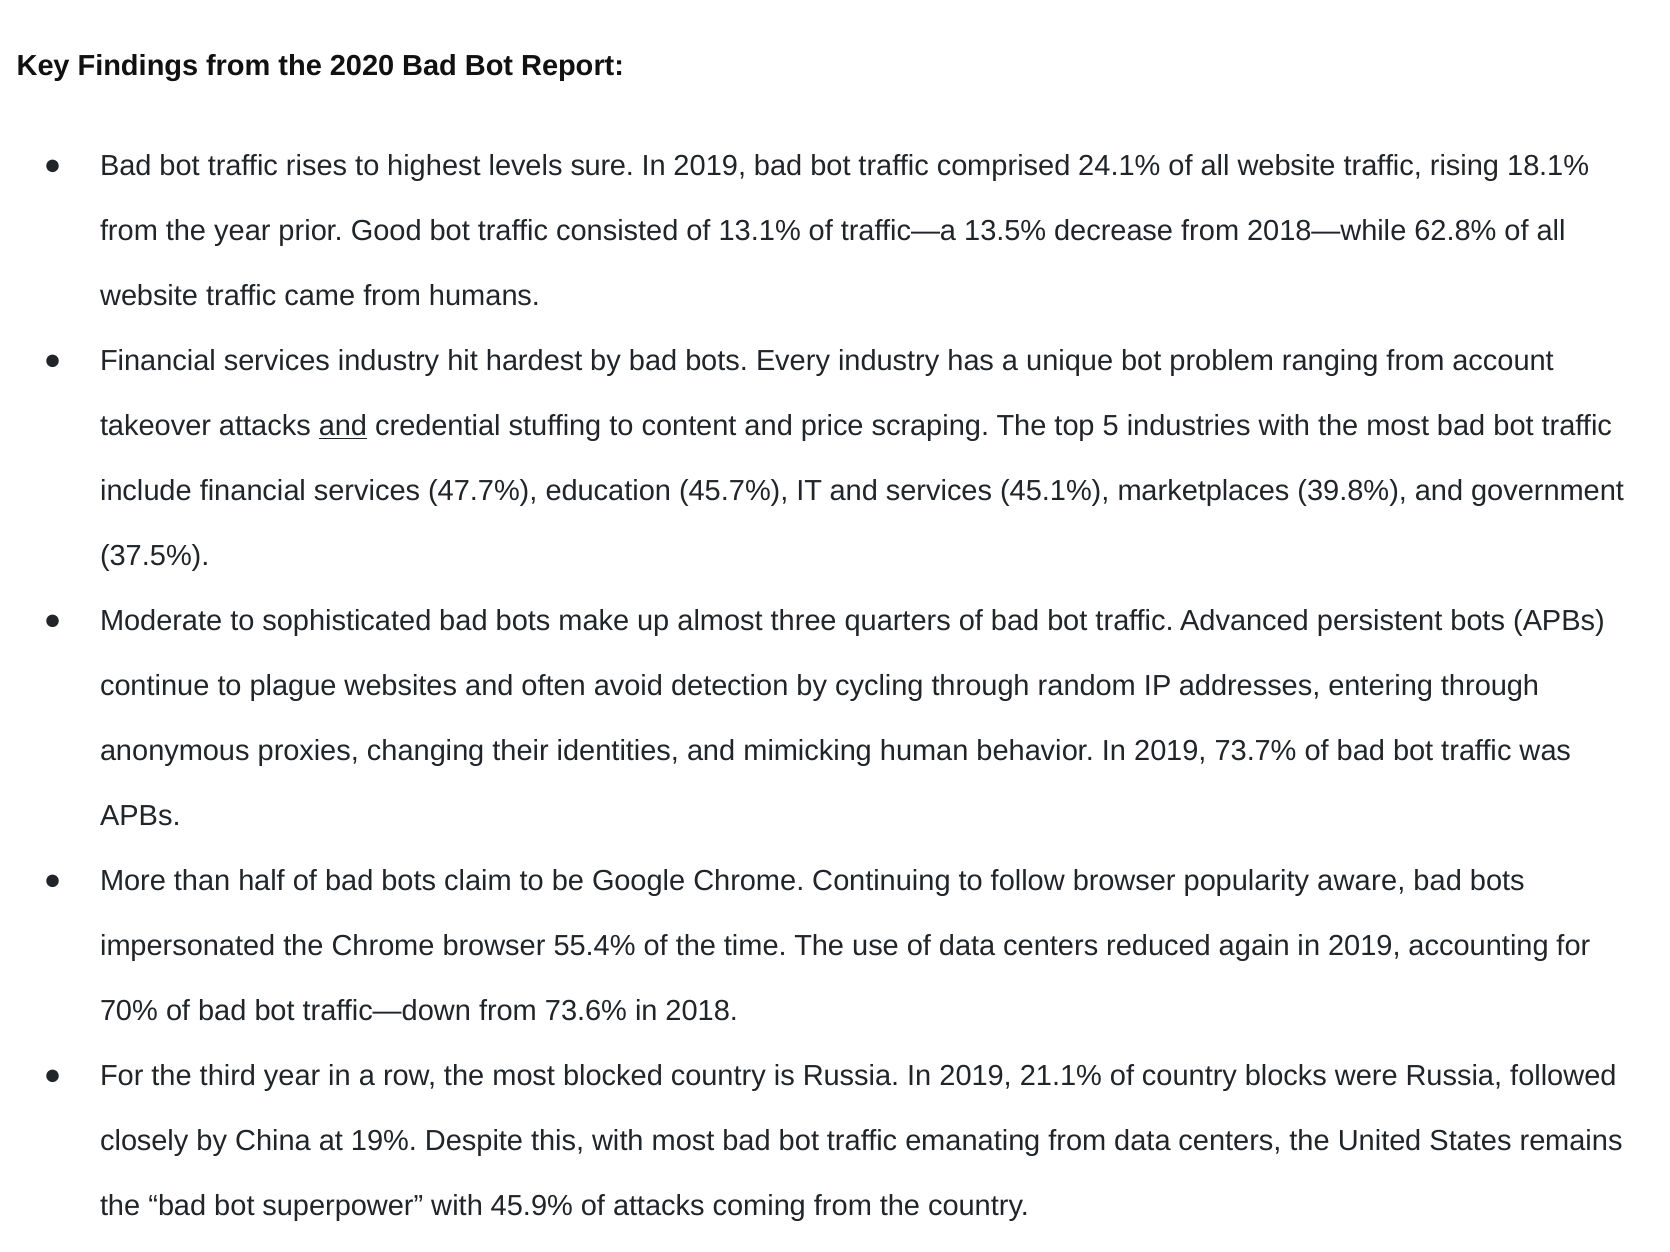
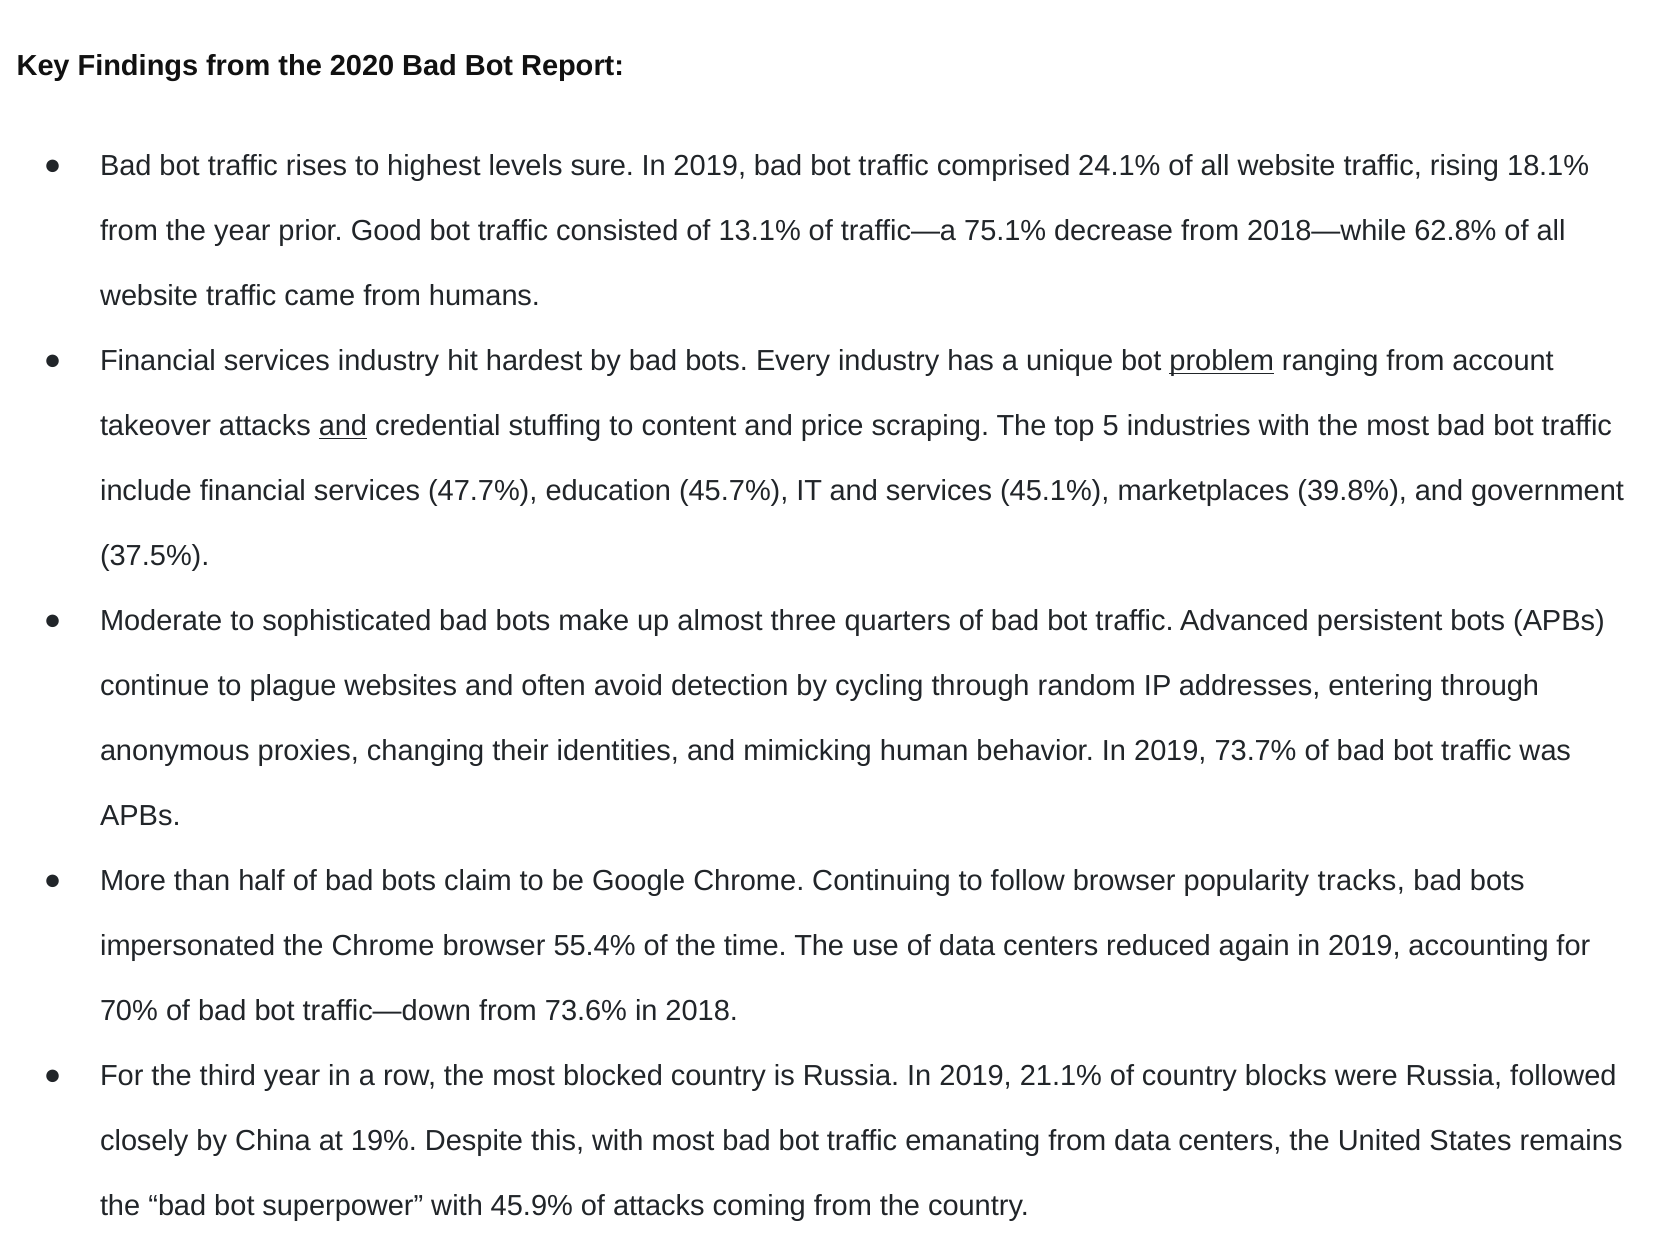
13.5%: 13.5% -> 75.1%
problem underline: none -> present
aware: aware -> tracks
